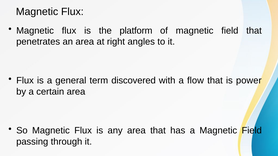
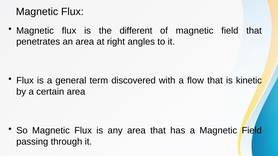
platform: platform -> different
power: power -> kinetic
